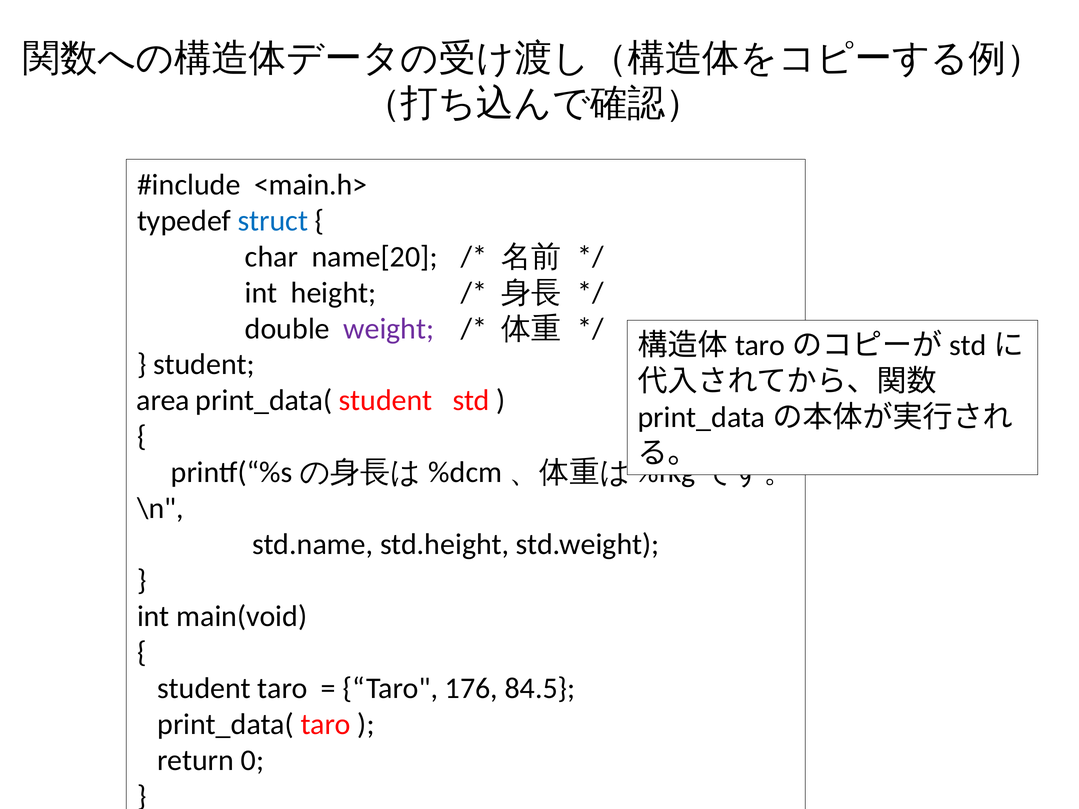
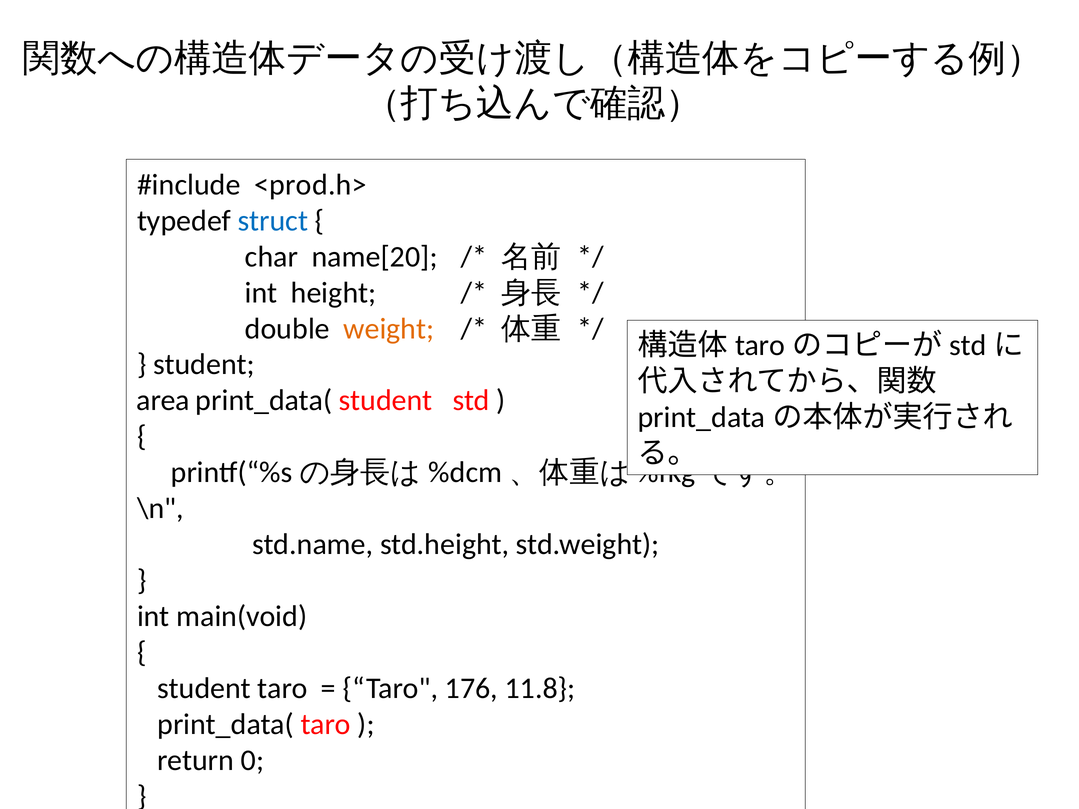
<main.h>: <main.h> -> <prod.h>
weight colour: purple -> orange
84.5: 84.5 -> 11.8
